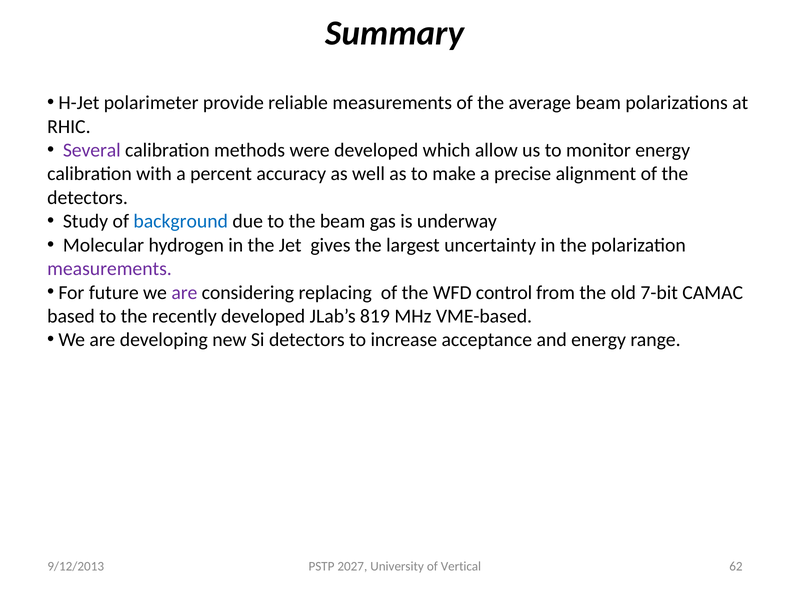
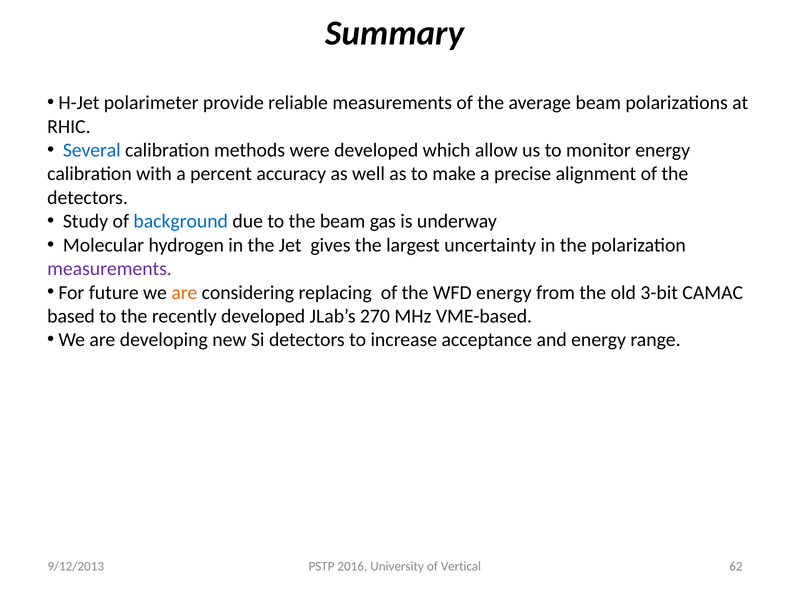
Several colour: purple -> blue
are at (184, 292) colour: purple -> orange
WFD control: control -> energy
7-bit: 7-bit -> 3-bit
819: 819 -> 270
2027: 2027 -> 2016
